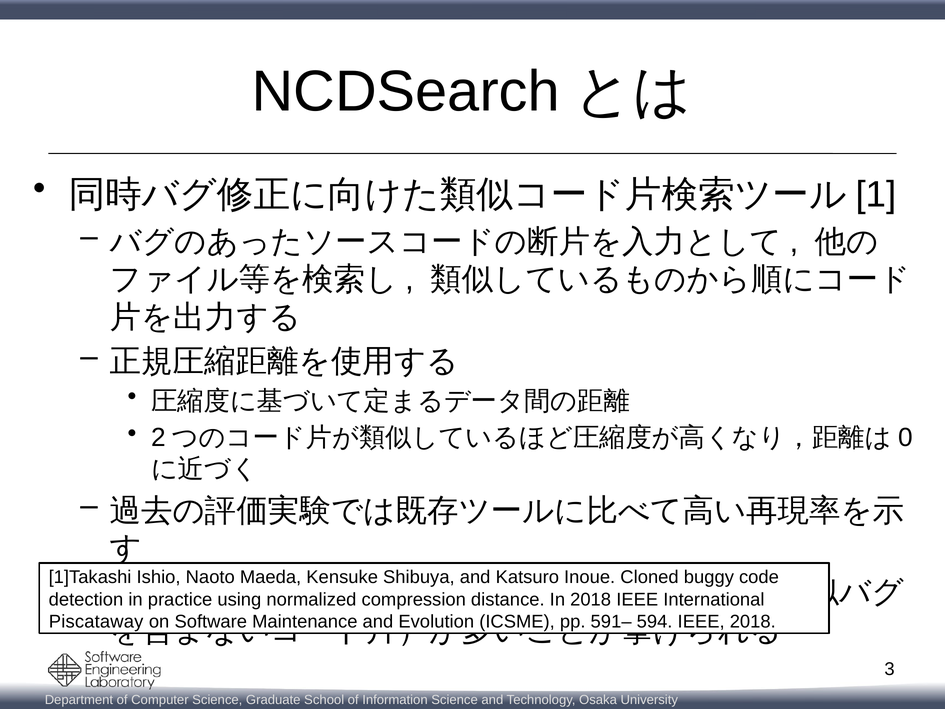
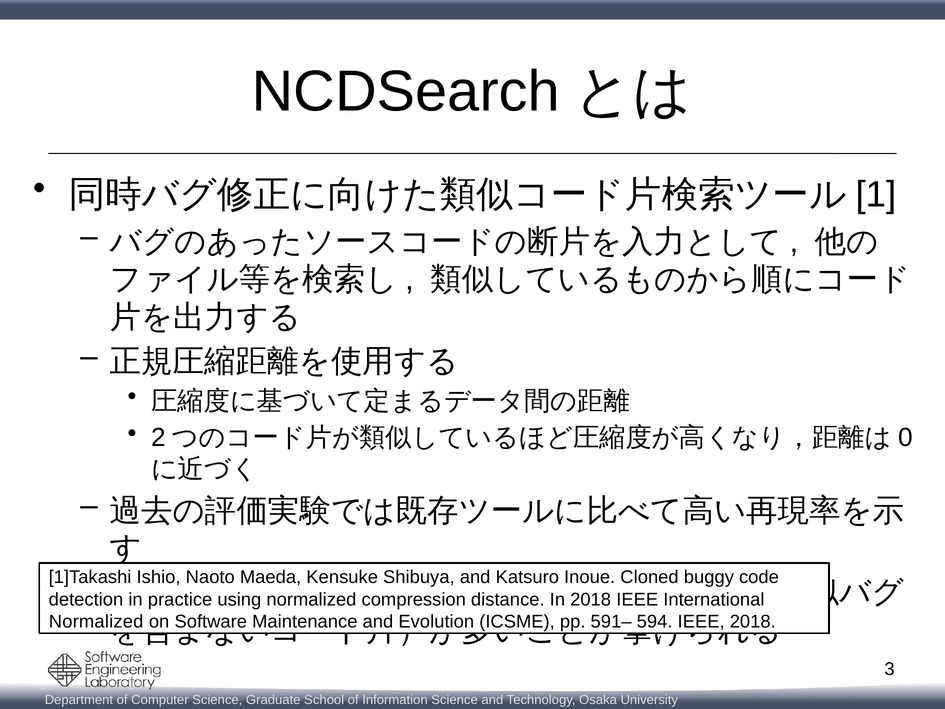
Piscataway at (96, 621): Piscataway -> Normalized
